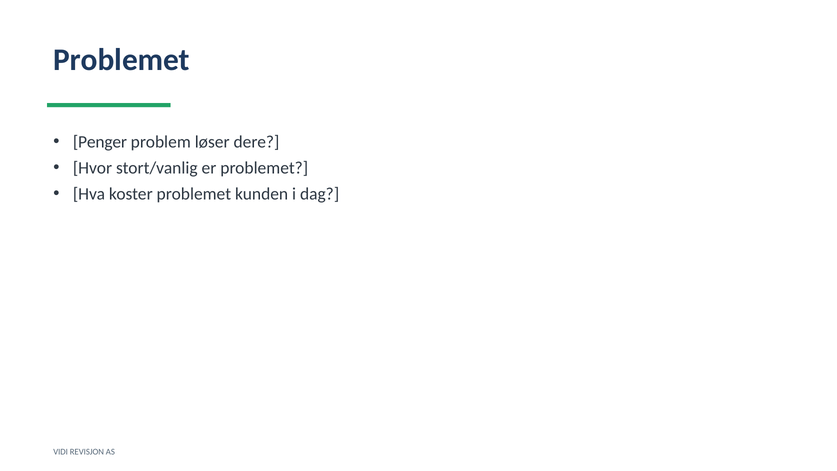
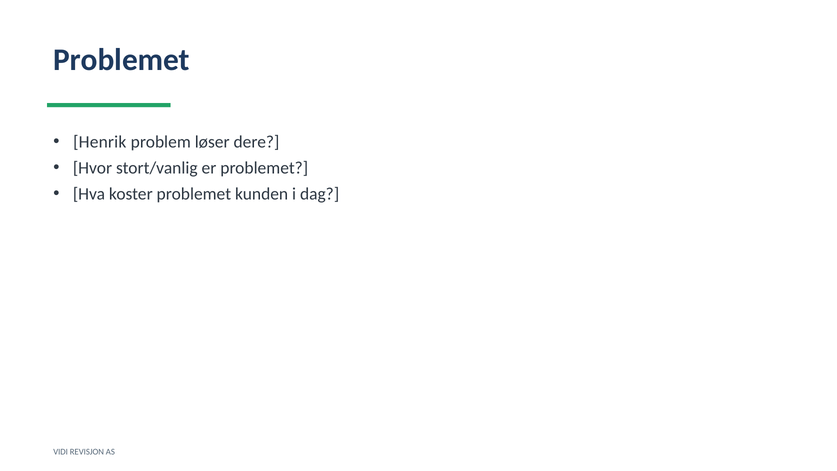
Penger: Penger -> Henrik
